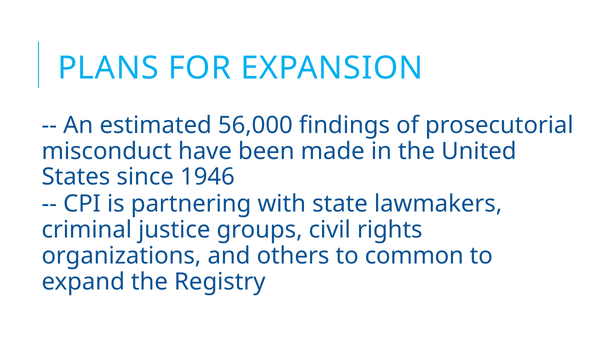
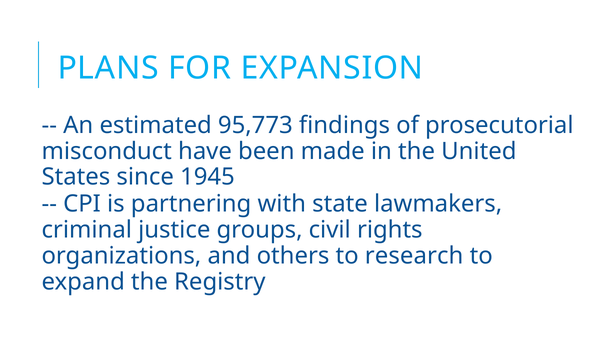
56,000: 56,000 -> 95,773
1946: 1946 -> 1945
common: common -> research
